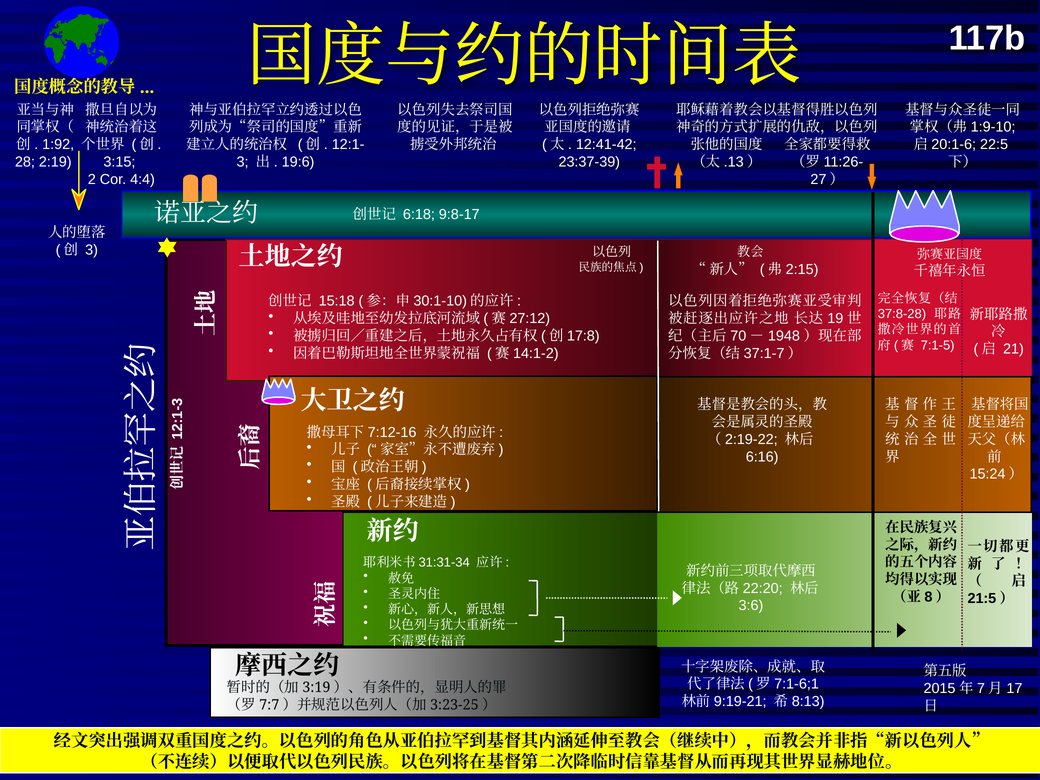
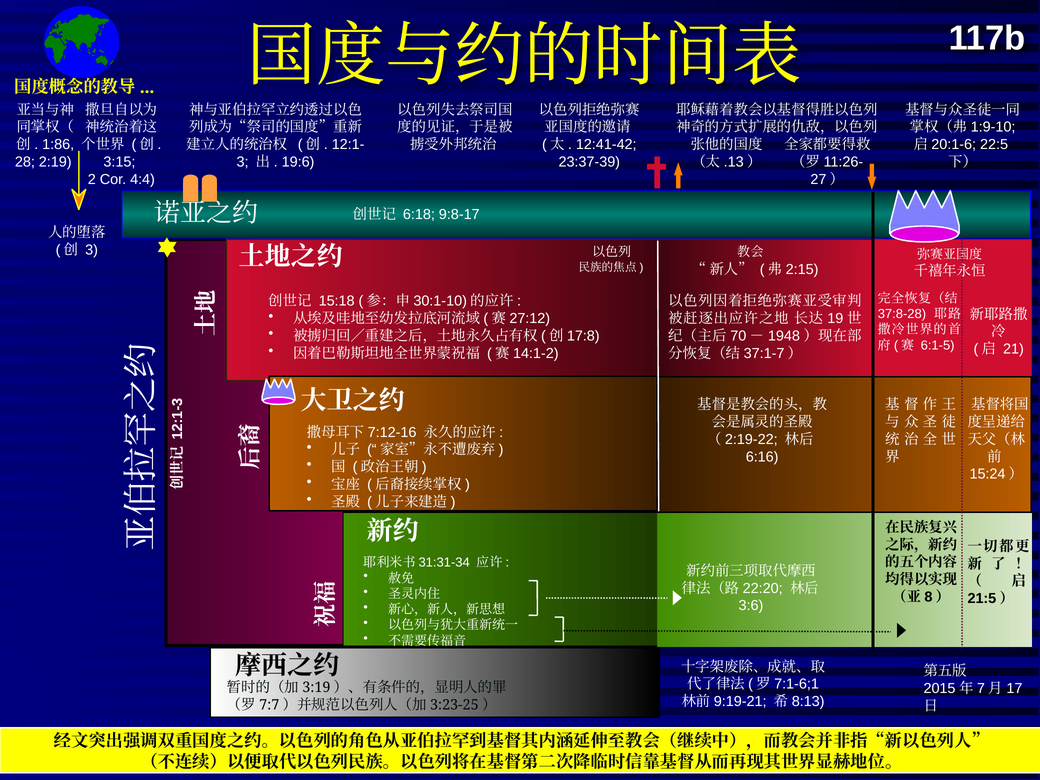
1:92: 1:92 -> 1:86
7:1-5: 7:1-5 -> 6:1-5
